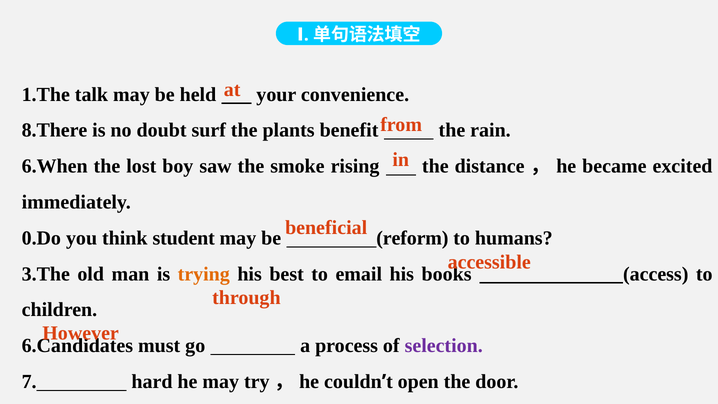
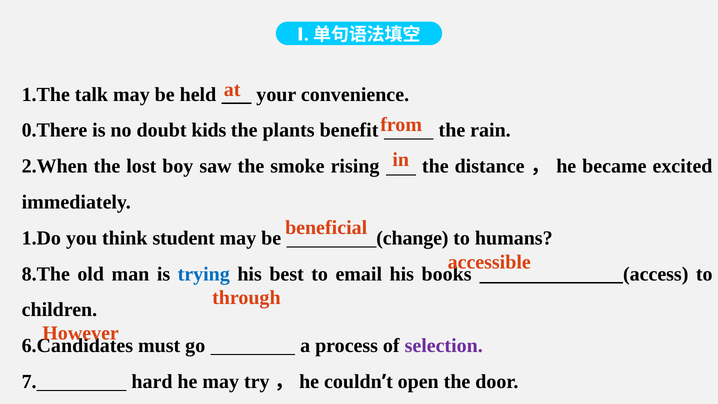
8.There: 8.There -> 0.There
surf: surf -> kids
6.When: 6.When -> 2.When
0.Do: 0.Do -> 1.Do
reform: reform -> change
3.The: 3.The -> 8.The
trying colour: orange -> blue
